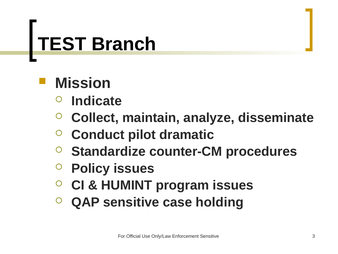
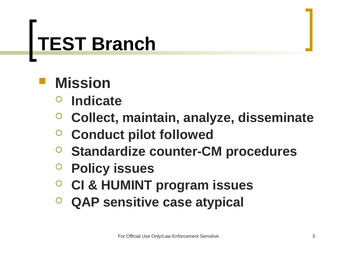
dramatic: dramatic -> followed
holding: holding -> atypical
